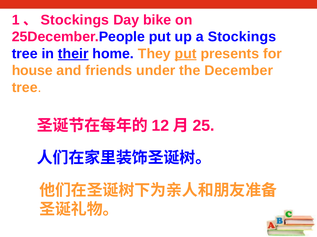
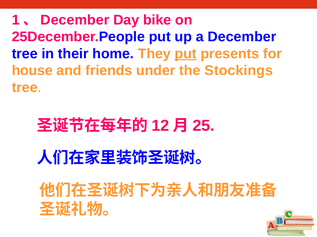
Stockings at (75, 20): Stockings -> December
a Stockings: Stockings -> December
their underline: present -> none
December: December -> Stockings
